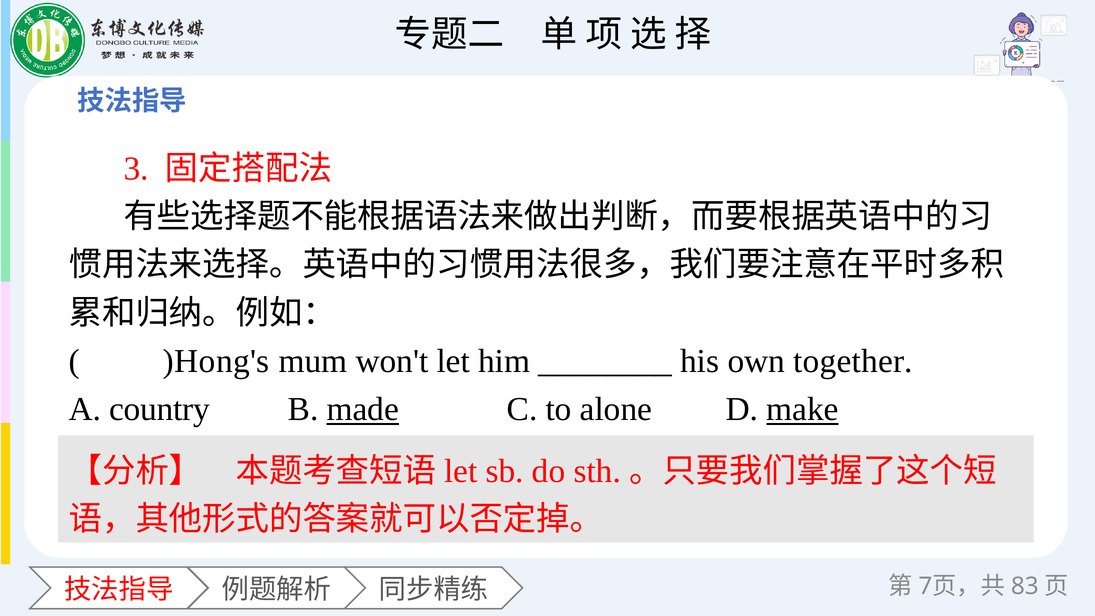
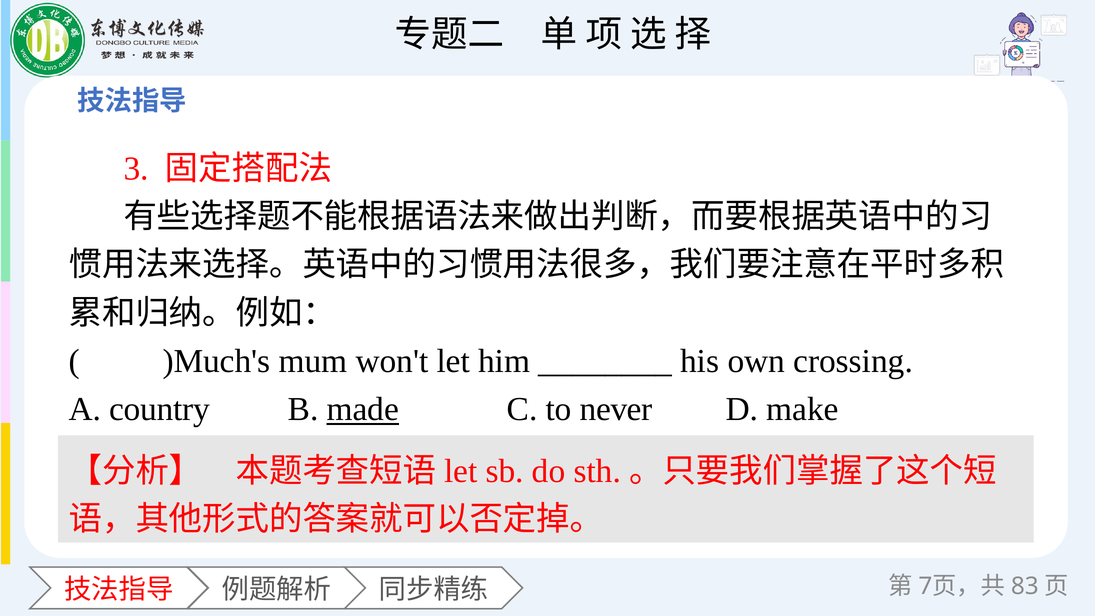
)Hong's: )Hong's -> )Much's
together: together -> crossing
alone: alone -> never
make underline: present -> none
